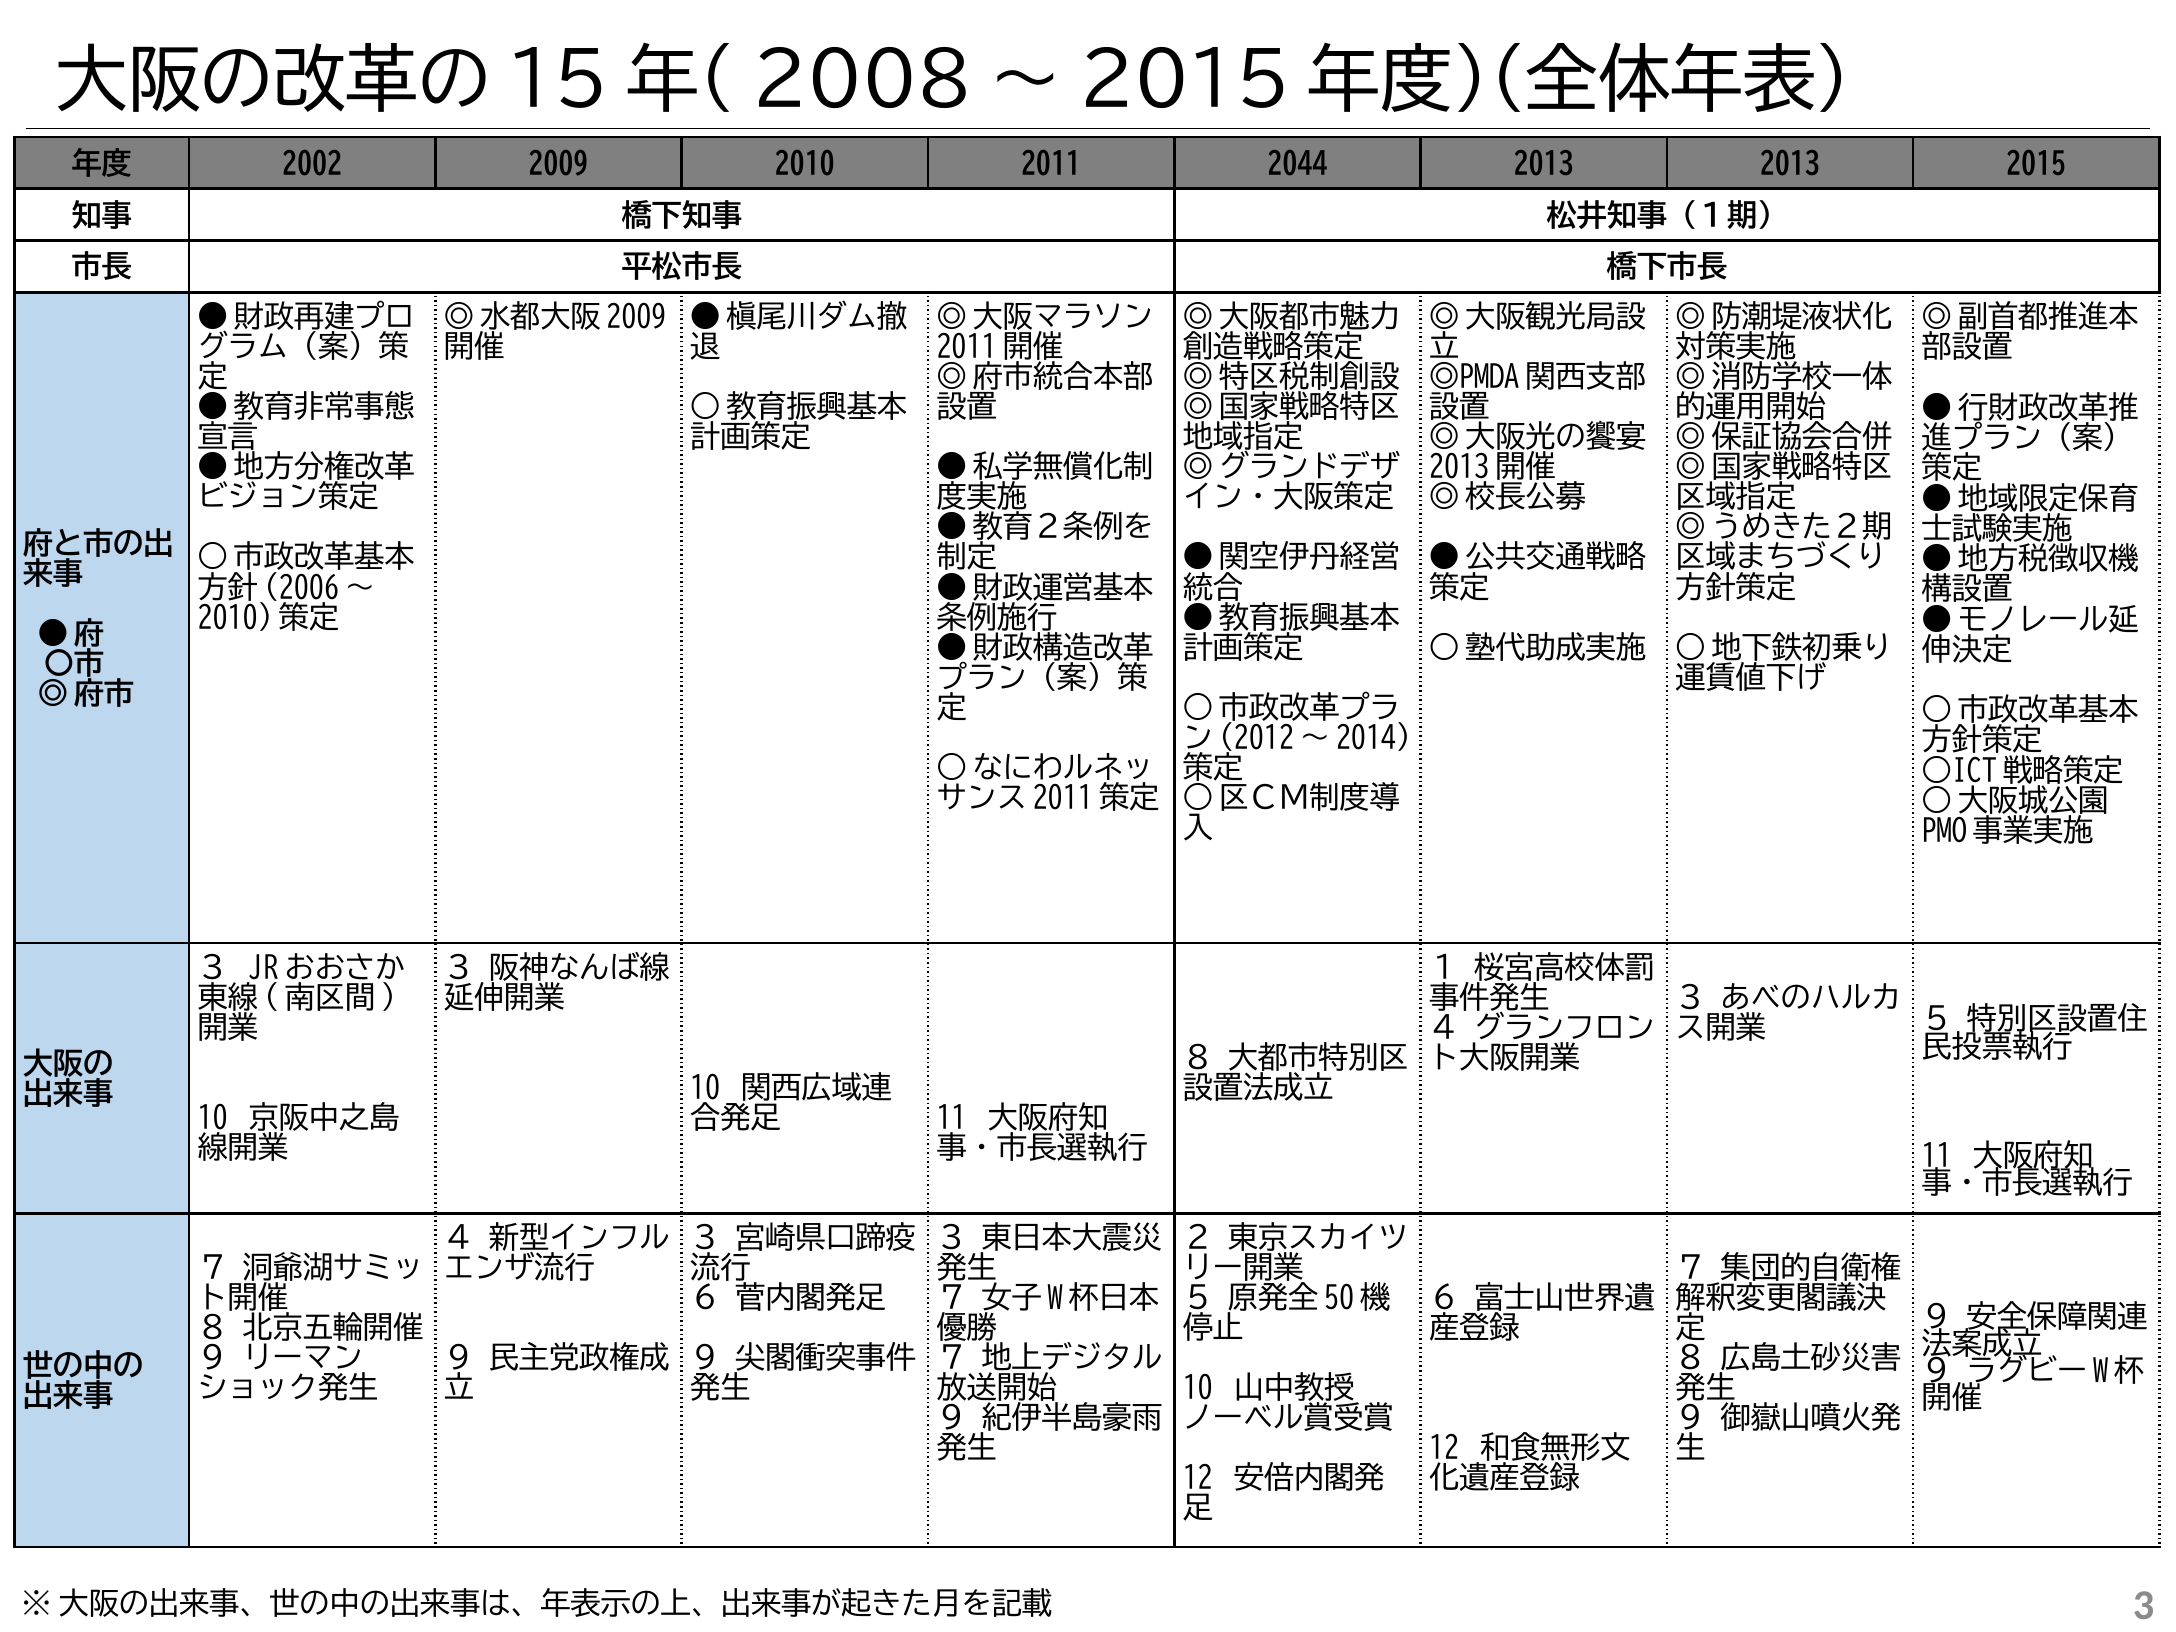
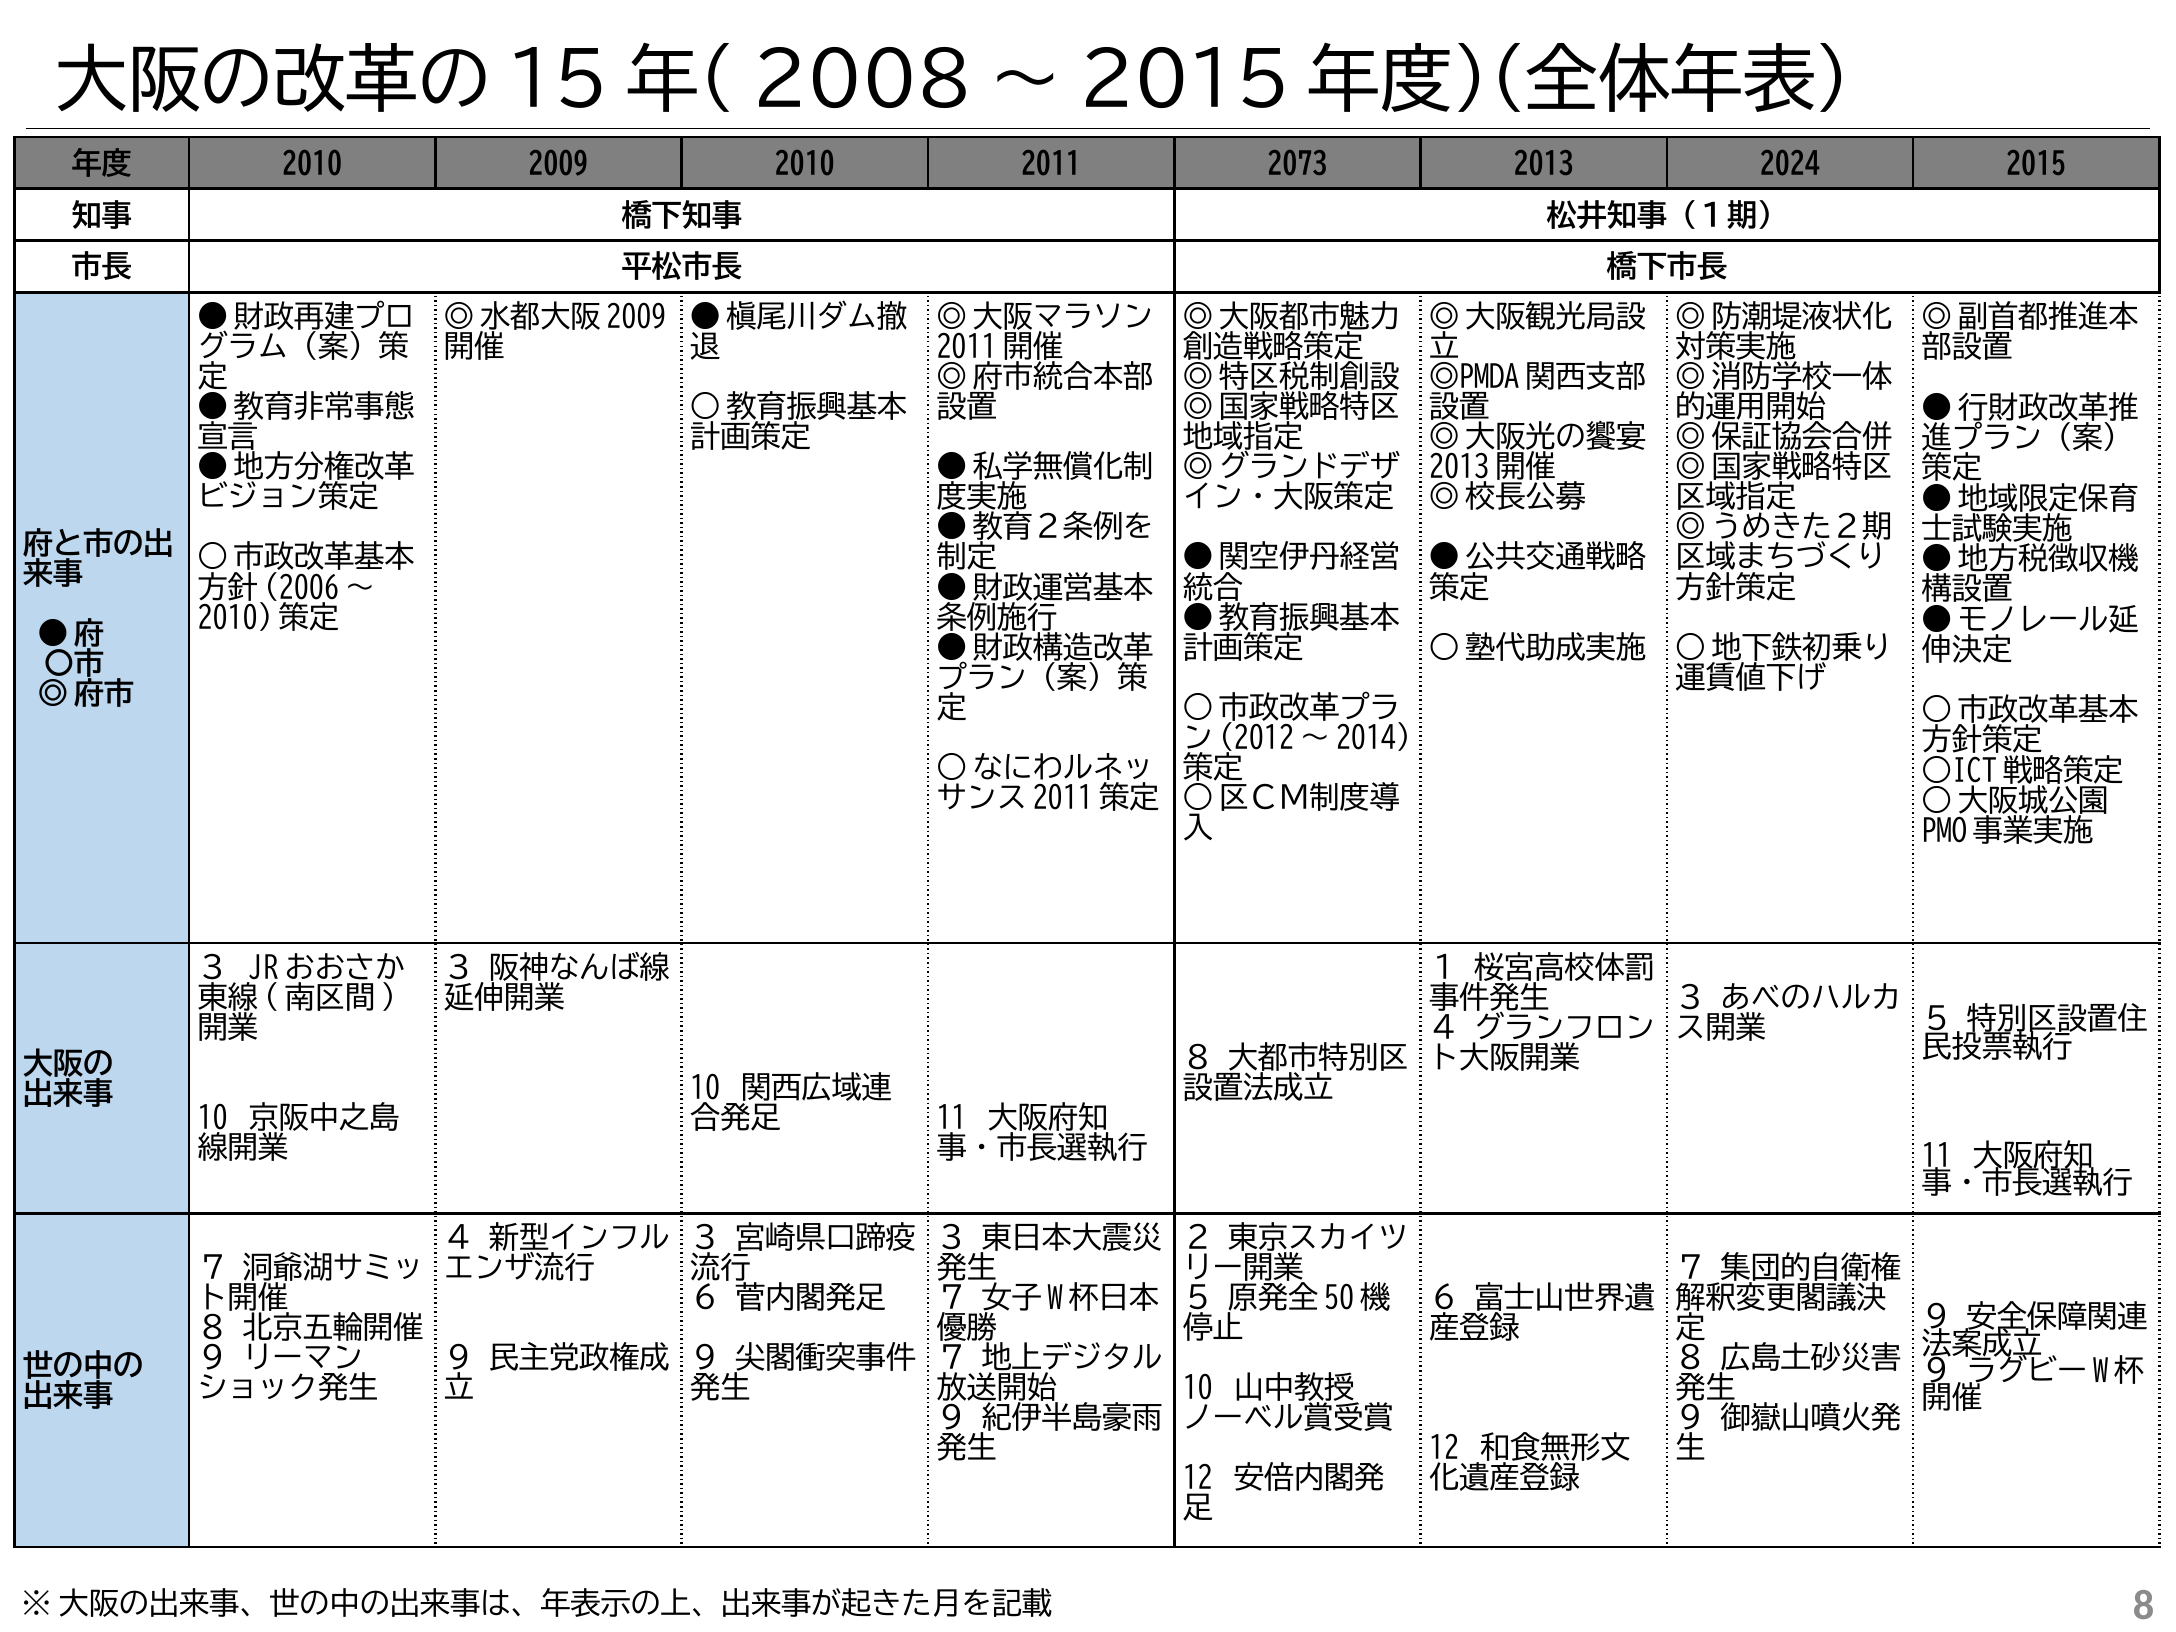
2002 at (312, 164): 2002 -> 2010
2044: 2044 -> 2073
2013 2013: 2013 -> 2024
3: 3 -> 8
